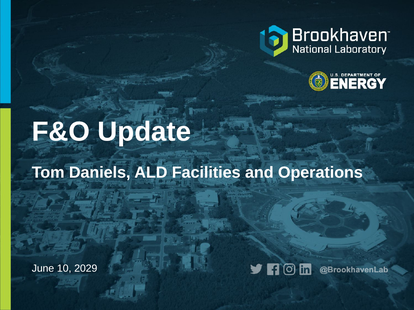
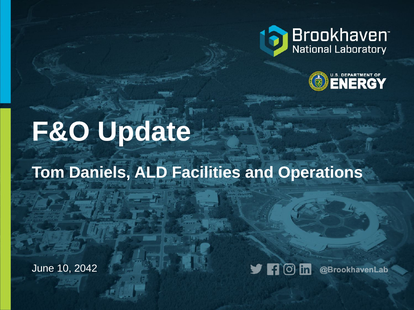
2029: 2029 -> 2042
